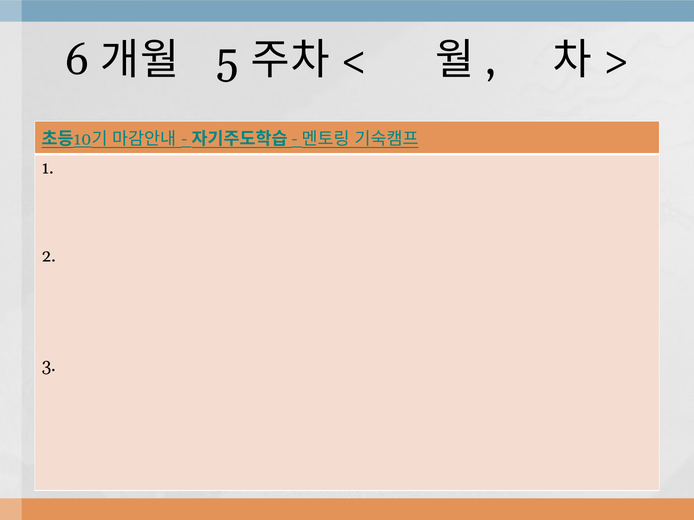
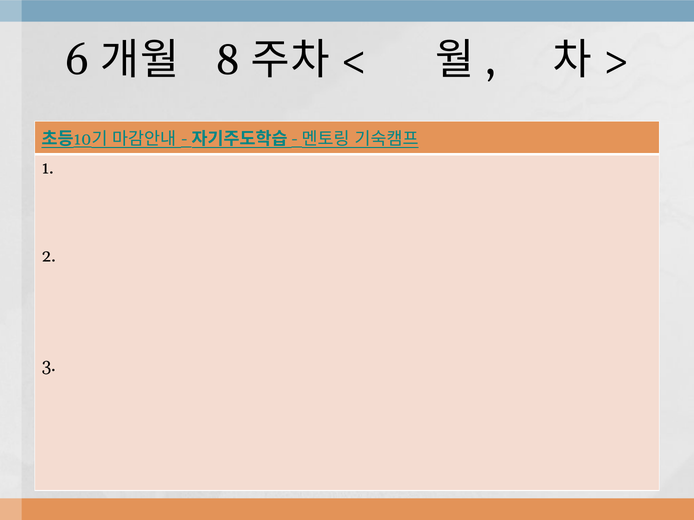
5: 5 -> 8
